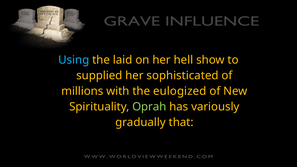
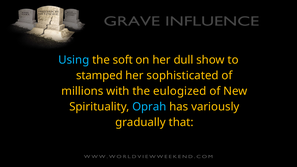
laid: laid -> soft
hell: hell -> dull
supplied: supplied -> stamped
Oprah colour: light green -> light blue
